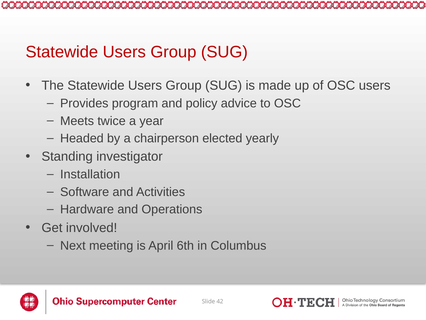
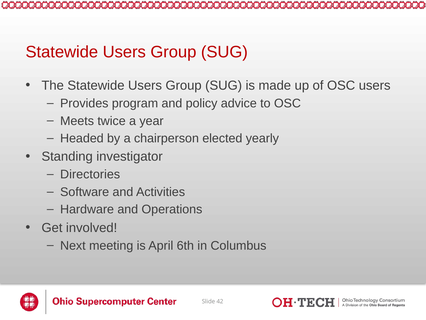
Installation: Installation -> Directories
